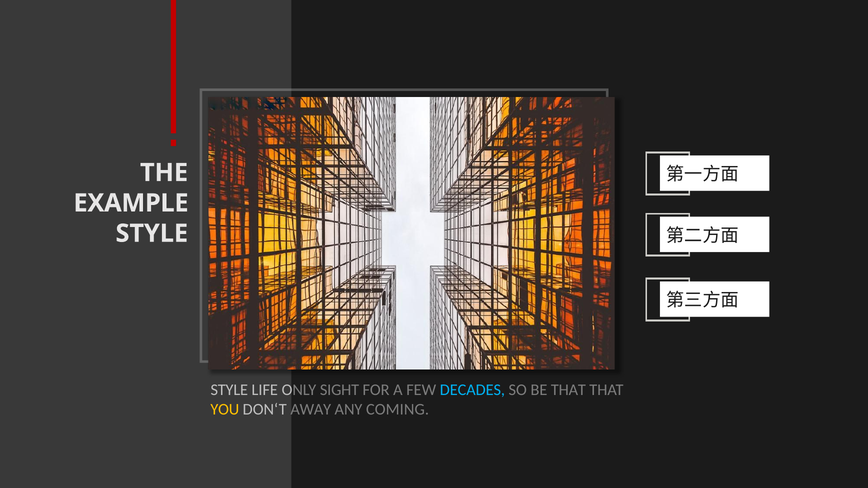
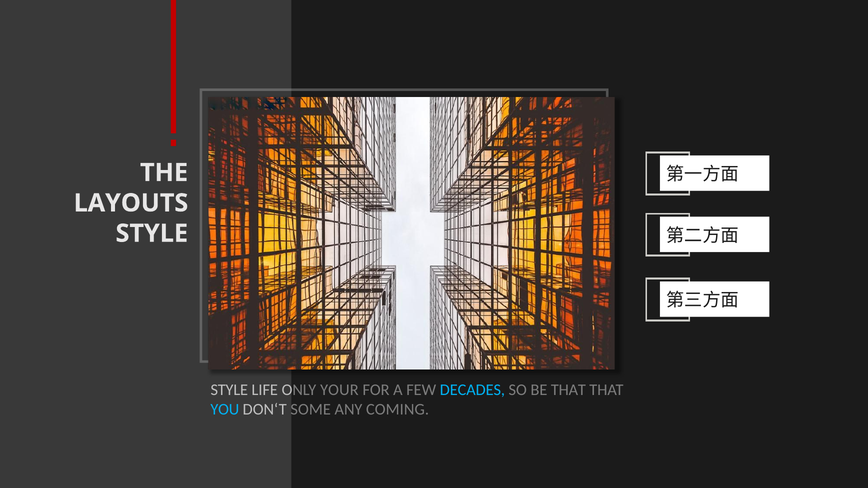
EXAMPLE: EXAMPLE -> LAYOUTS
SIGHT: SIGHT -> YOUR
YOU colour: yellow -> light blue
AWAY: AWAY -> SOME
